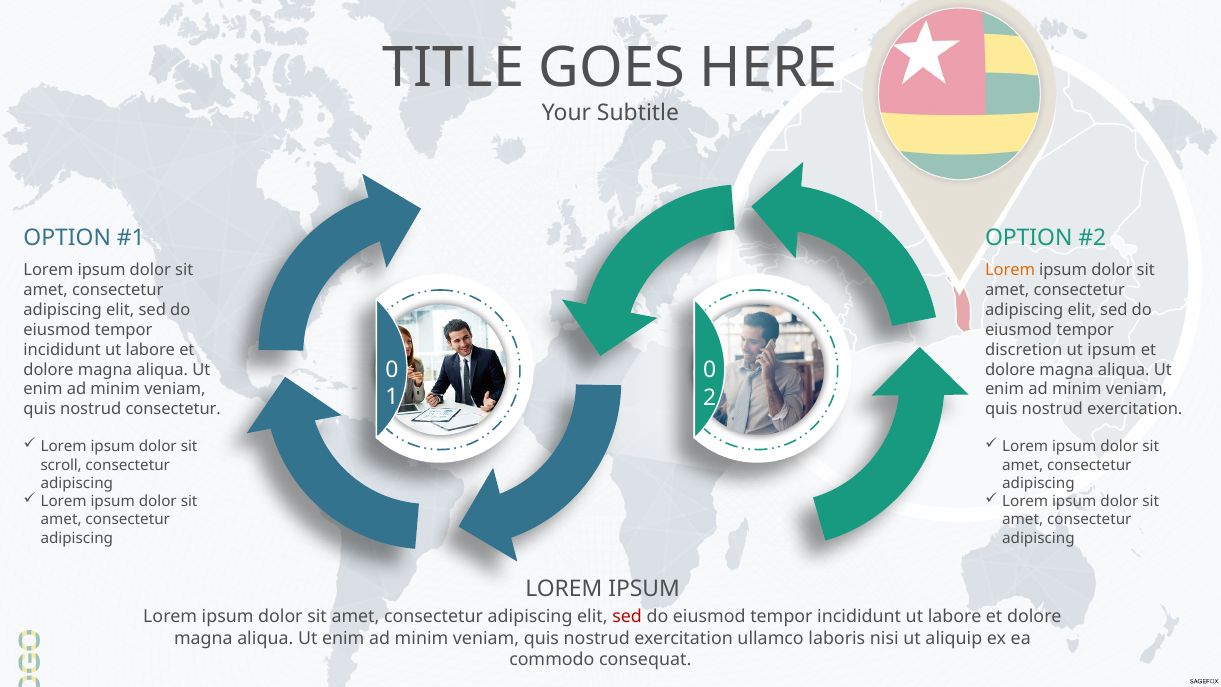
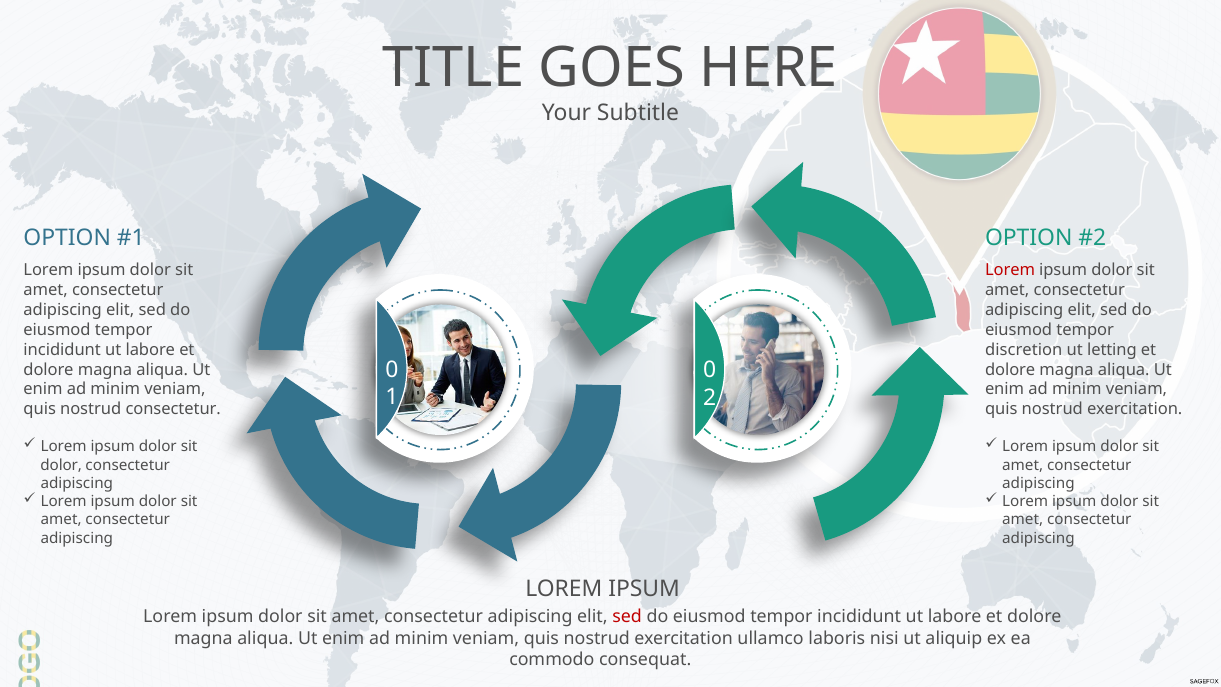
Lorem at (1010, 270) colour: orange -> red
ut ipsum: ipsum -> letting
scroll at (61, 465): scroll -> dolor
